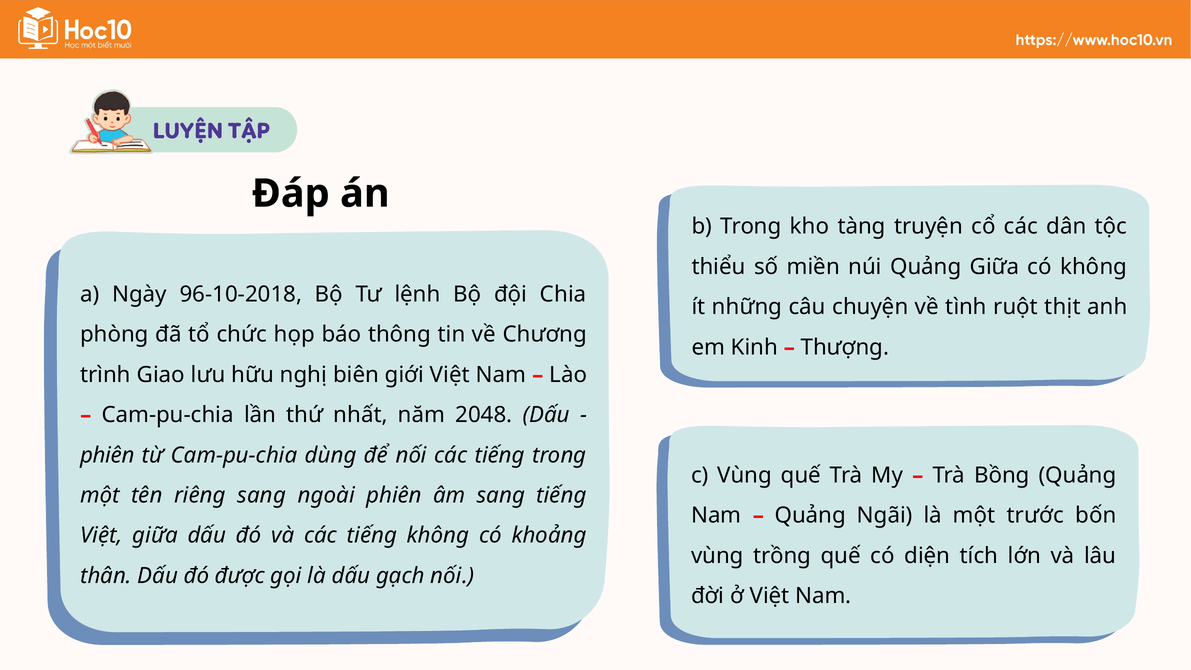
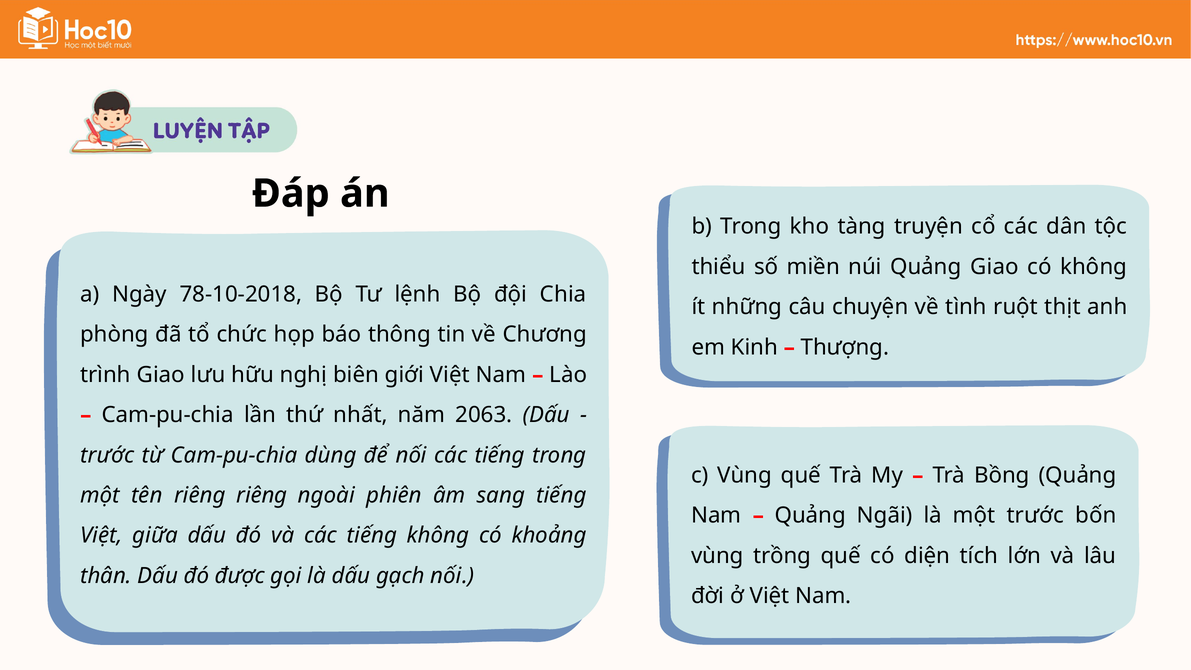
Quảng Giữa: Giữa -> Giao
96-10-2018: 96-10-2018 -> 78-10-2018
2048: 2048 -> 2063
phiên at (107, 455): phiên -> trước
riêng sang: sang -> riêng
